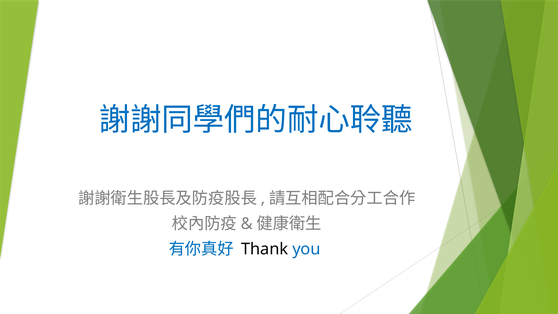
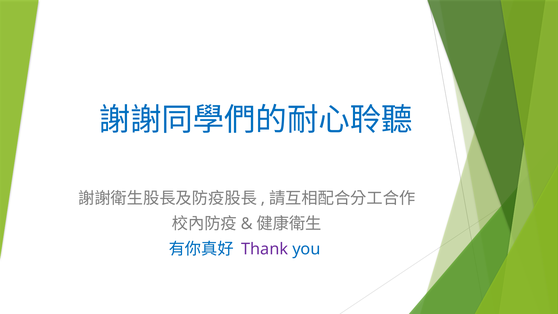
Thank colour: black -> purple
